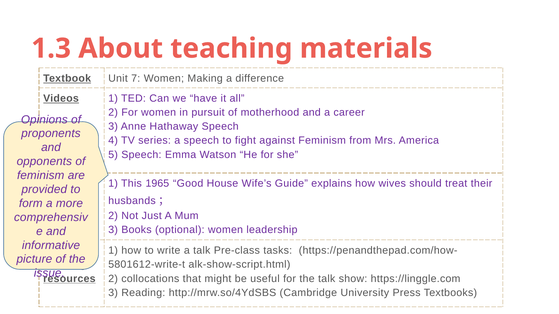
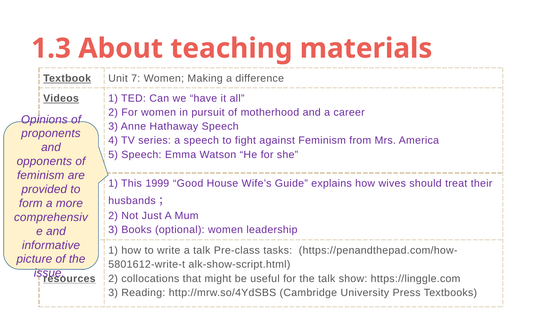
1965: 1965 -> 1999
